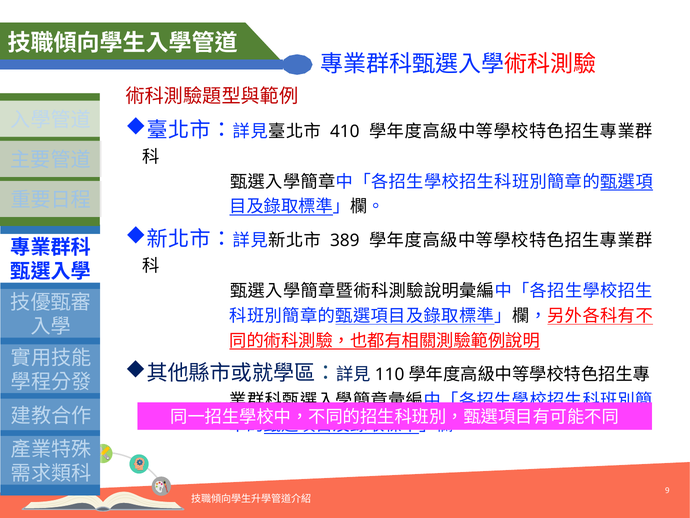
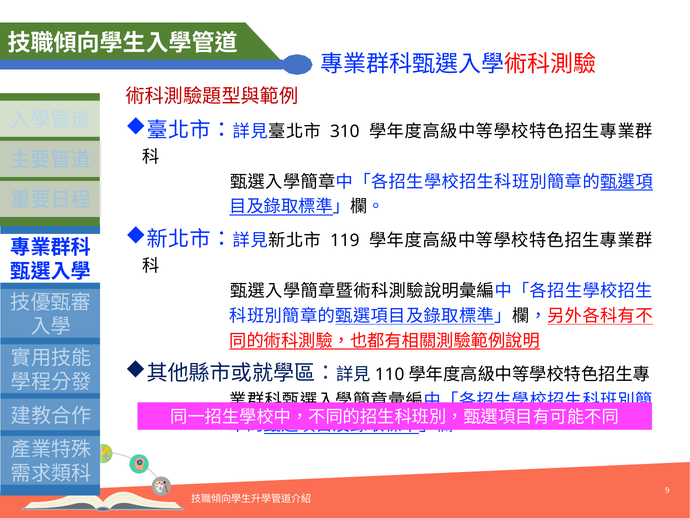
410: 410 -> 310
389: 389 -> 119
